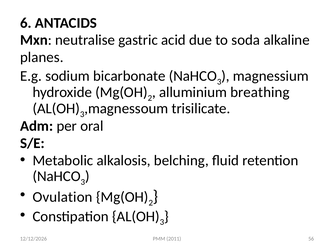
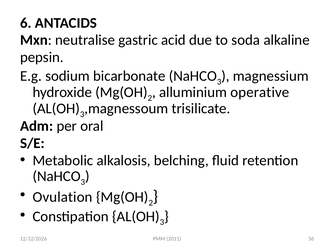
planes: planes -> pepsin
breathing: breathing -> operative
